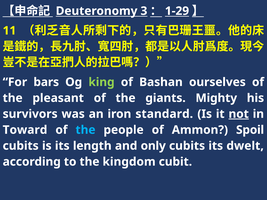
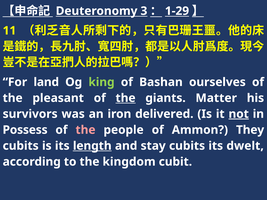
bars: bars -> land
the at (126, 98) underline: none -> present
Mighty: Mighty -> Matter
standard: standard -> delivered
Toward: Toward -> Possess
the at (85, 130) colour: light blue -> pink
Spoil: Spoil -> They
length underline: none -> present
only: only -> stay
